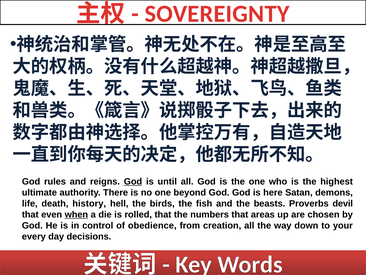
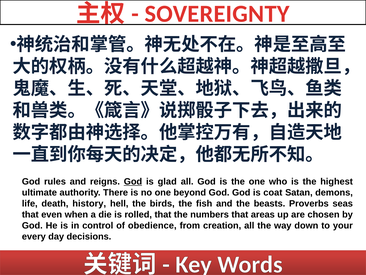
until: until -> glad
here: here -> coat
devil: devil -> seas
when underline: present -> none
